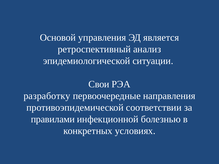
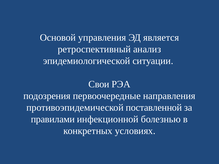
разработку: разработку -> подозрения
соответствии: соответствии -> поставленной
